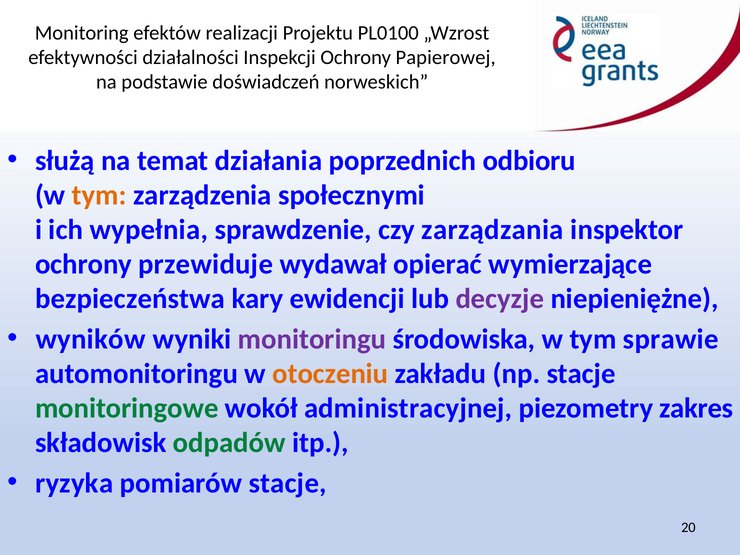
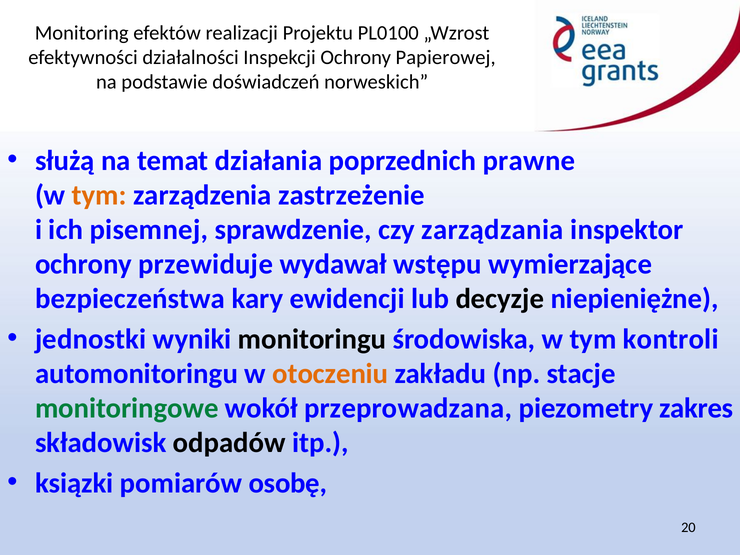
odbioru: odbioru -> prawne
społecznymi: społecznymi -> zastrzeżenie
wypełnia: wypełnia -> pisemnej
opierać: opierać -> wstępu
decyzje colour: purple -> black
wyników: wyników -> jednostki
monitoringu colour: purple -> black
sprawie: sprawie -> kontroli
administracyjnej: administracyjnej -> przeprowadzana
odpadów colour: green -> black
ryzyka: ryzyka -> ksiązki
pomiarów stacje: stacje -> osobę
